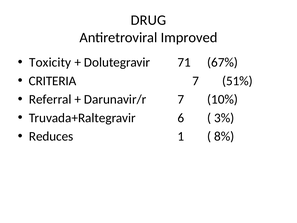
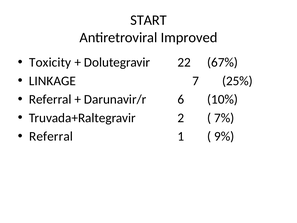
DRUG: DRUG -> START
71: 71 -> 22
CRITERIA: CRITERIA -> LINKAGE
51%: 51% -> 25%
Darunavir/r 7: 7 -> 6
6: 6 -> 2
3%: 3% -> 7%
Reduces at (51, 136): Reduces -> Referral
8%: 8% -> 9%
